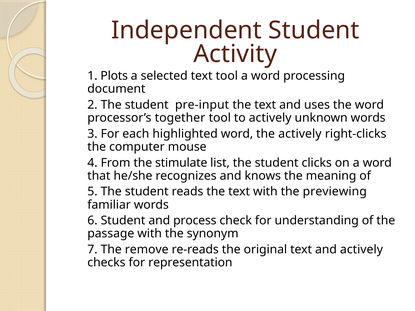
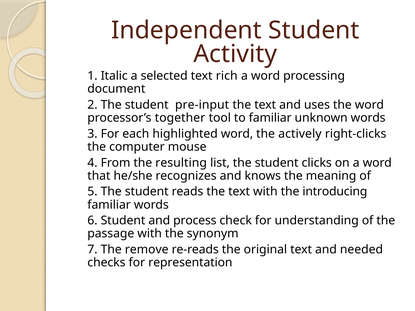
Plots: Plots -> Italic
text tool: tool -> rich
to actively: actively -> familiar
stimulate: stimulate -> resulting
previewing: previewing -> introducing
and actively: actively -> needed
